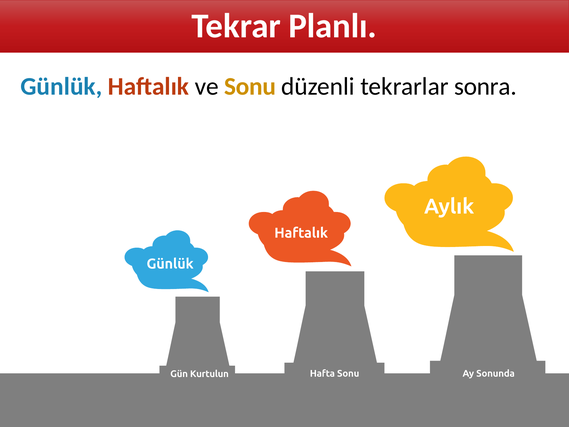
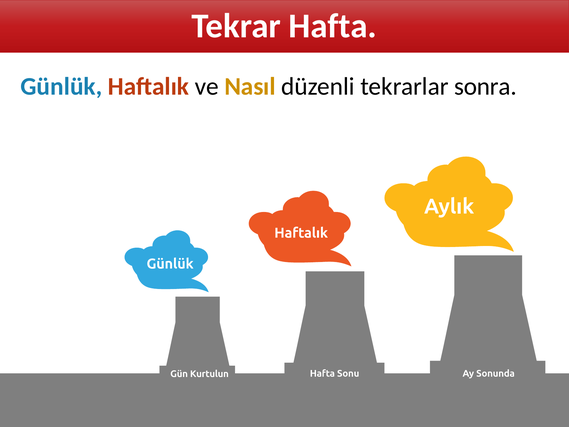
Tekrar Planlı: Planlı -> Hafta
ve Sonu: Sonu -> Nasıl
